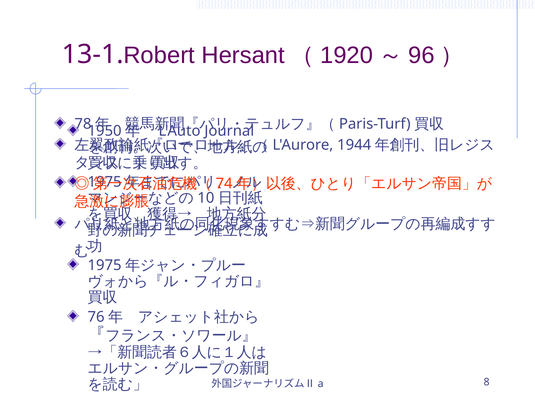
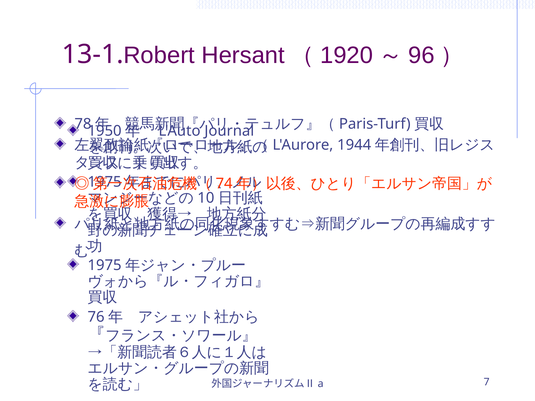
8: 8 -> 7
